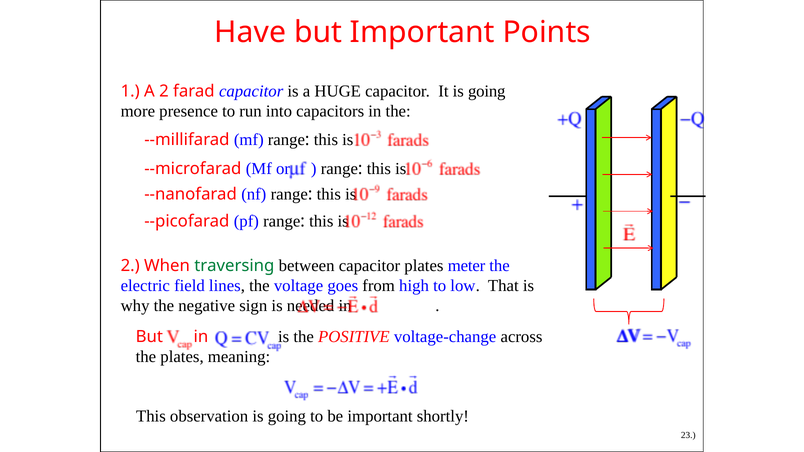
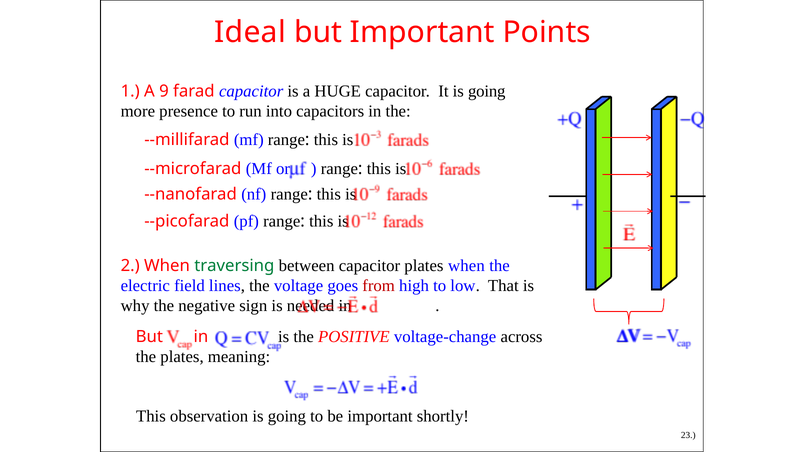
Have: Have -> Ideal
A 2: 2 -> 9
plates meter: meter -> when
from colour: black -> red
